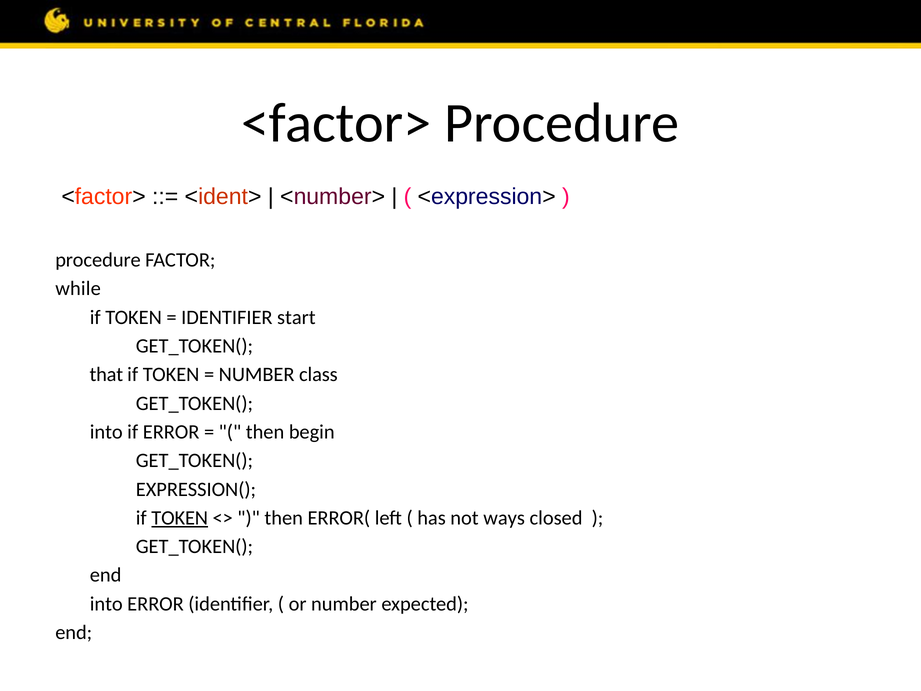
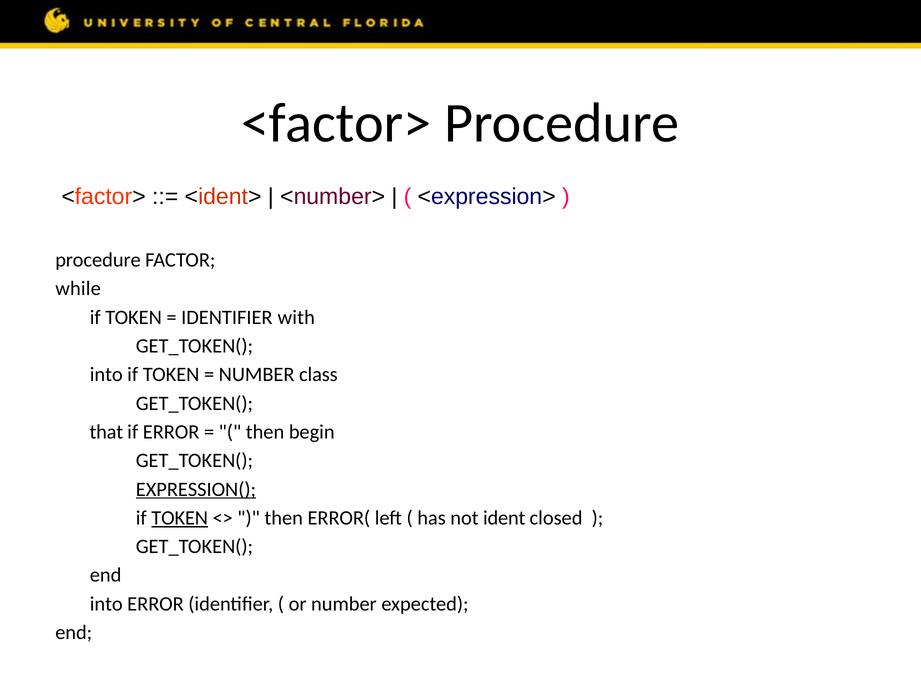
start: start -> with
that at (106, 375): that -> into
into at (106, 432): into -> that
EXPRESSION( underline: none -> present
ways: ways -> ident
